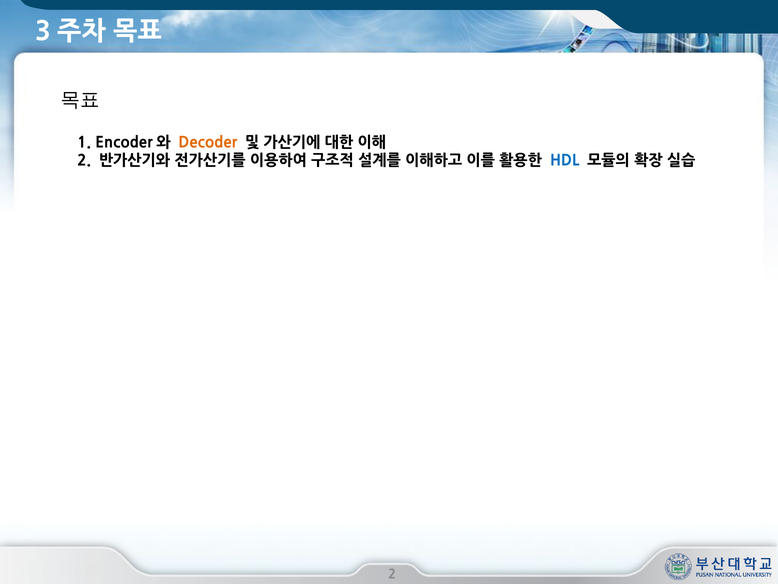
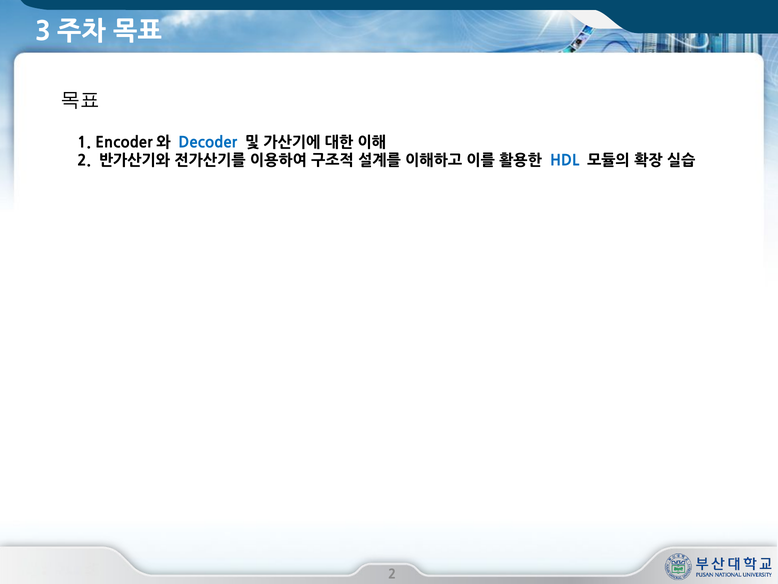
Decoder colour: orange -> blue
